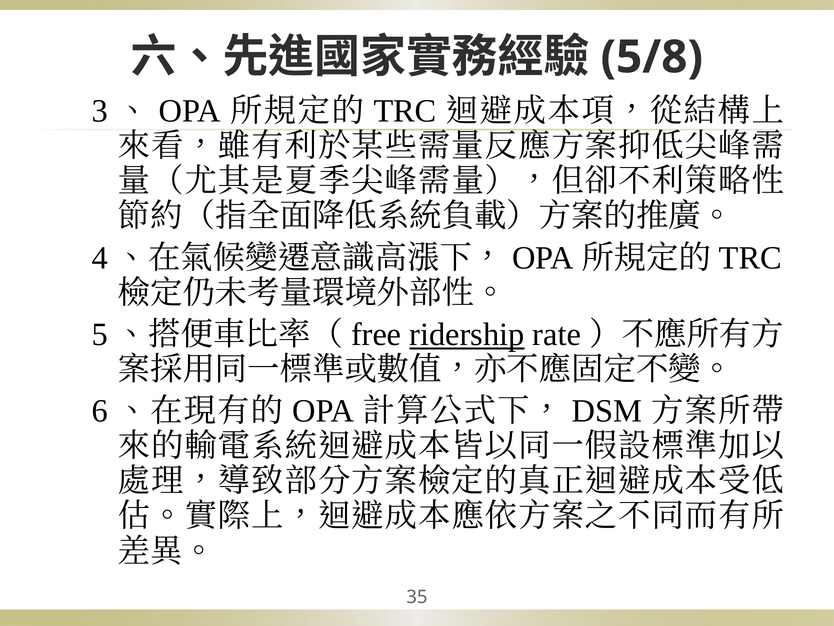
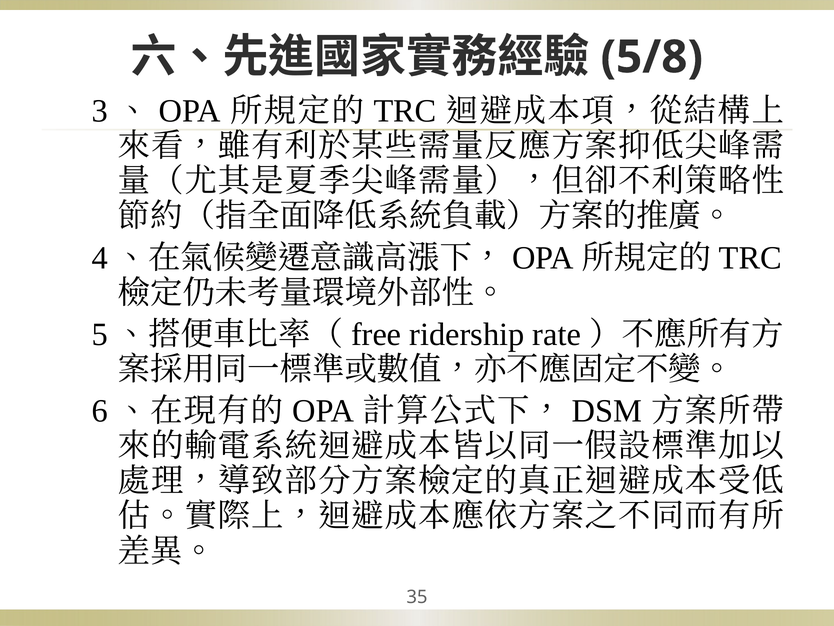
ridership underline: present -> none
